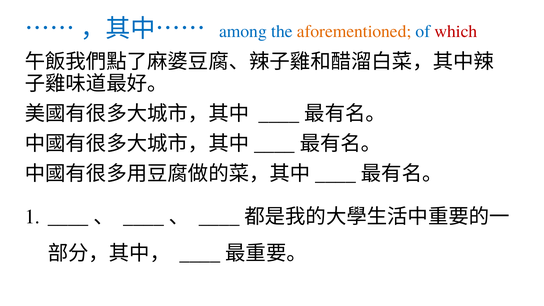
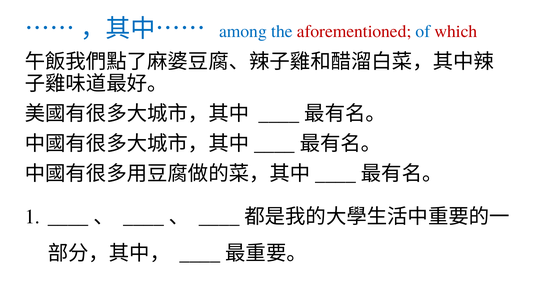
aforementioned colour: orange -> red
